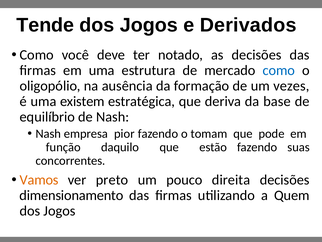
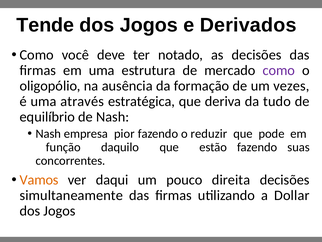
como at (279, 70) colour: blue -> purple
existem: existem -> através
base: base -> tudo
tomam: tomam -> reduzir
preto: preto -> daqui
dimensionamento: dimensionamento -> simultaneamente
Quem: Quem -> Dollar
